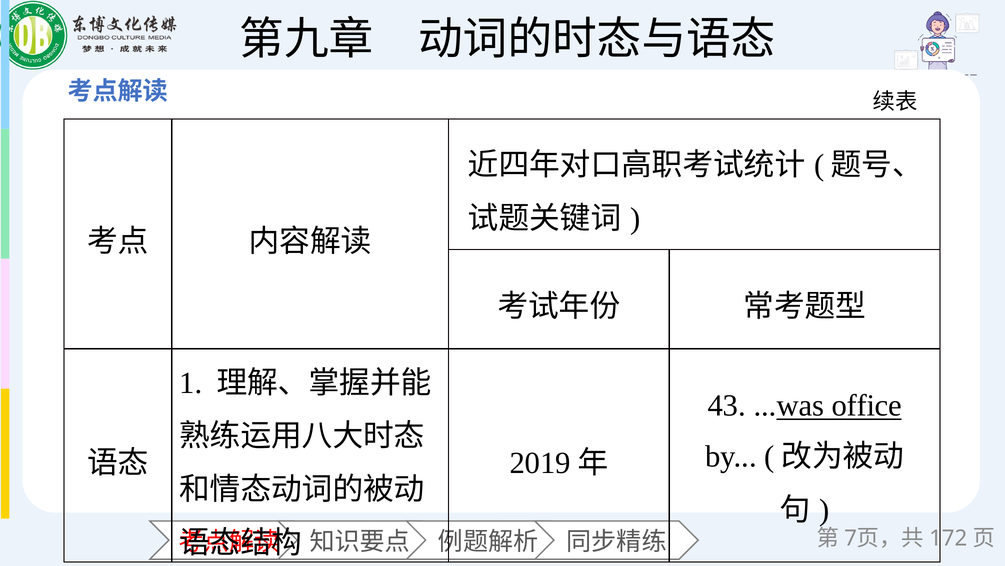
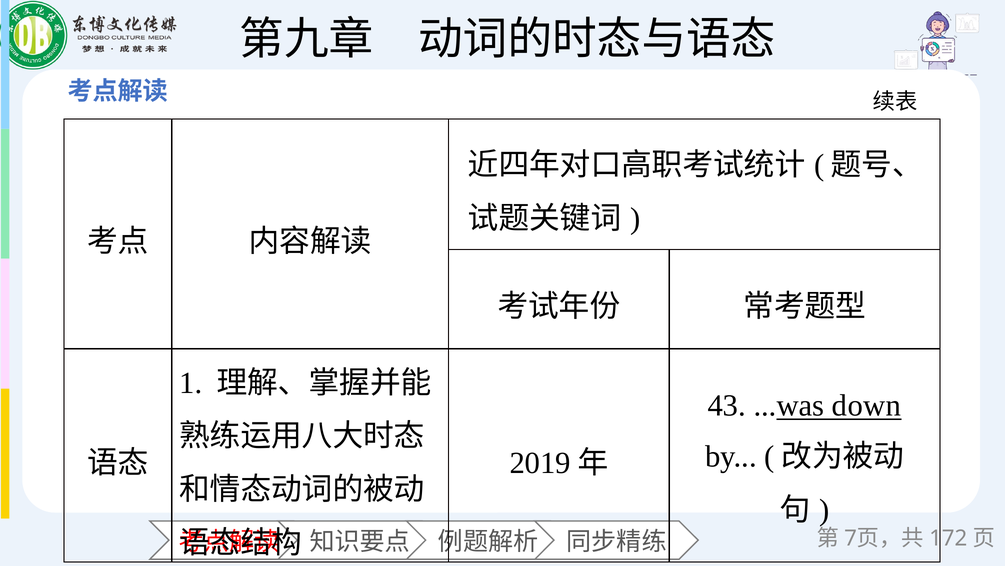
office: office -> down
